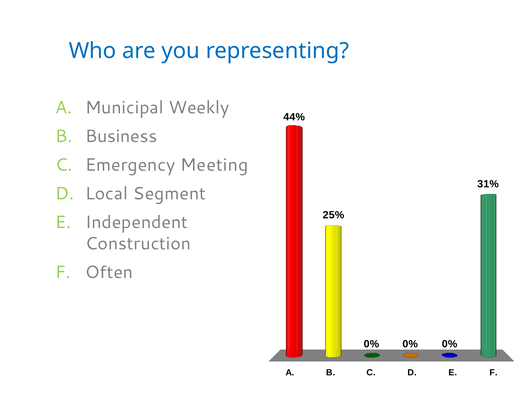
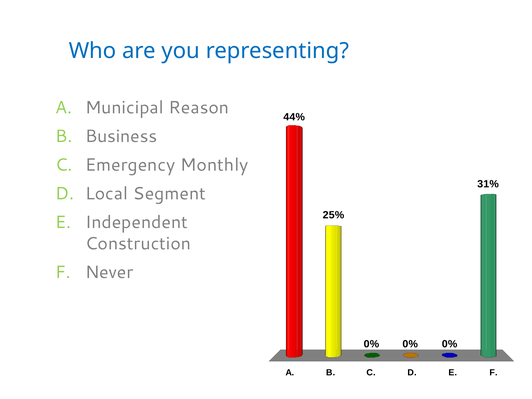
Weekly: Weekly -> Reason
Meeting: Meeting -> Monthly
Often: Often -> Never
